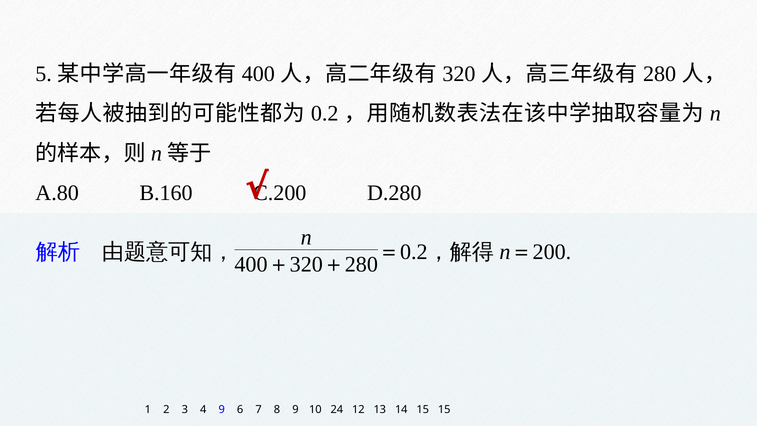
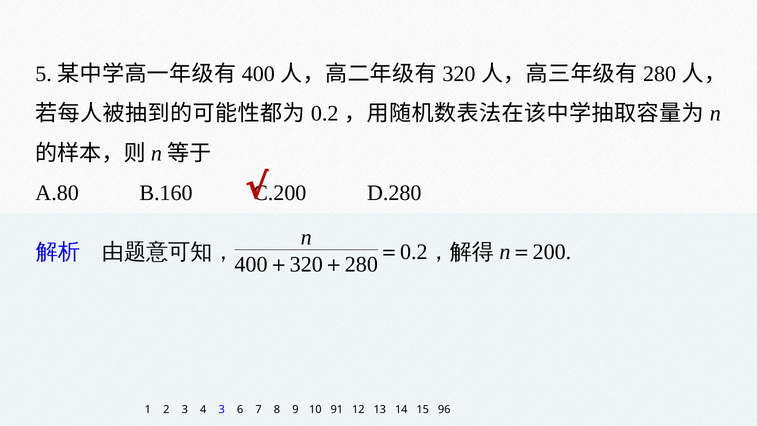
4 9: 9 -> 3
24: 24 -> 91
15 15: 15 -> 96
